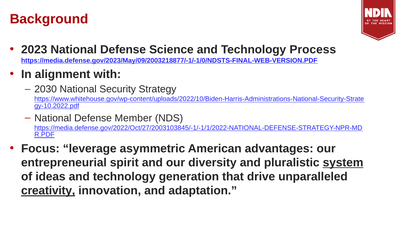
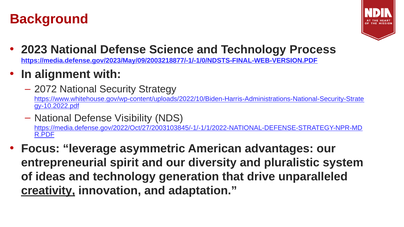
2030: 2030 -> 2072
Member: Member -> Visibility
system underline: present -> none
